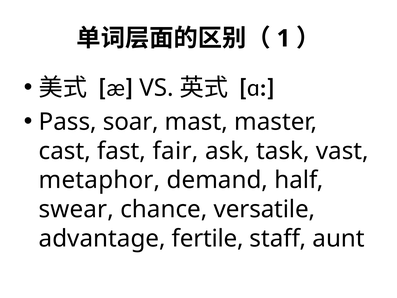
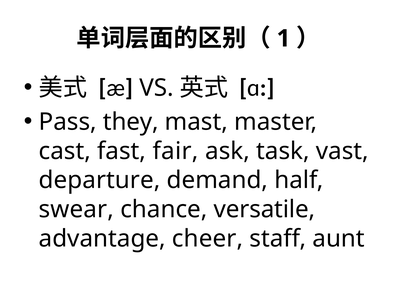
soar: soar -> they
metaphor: metaphor -> departure
fertile: fertile -> cheer
